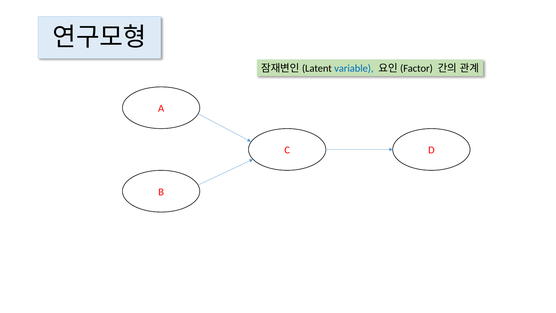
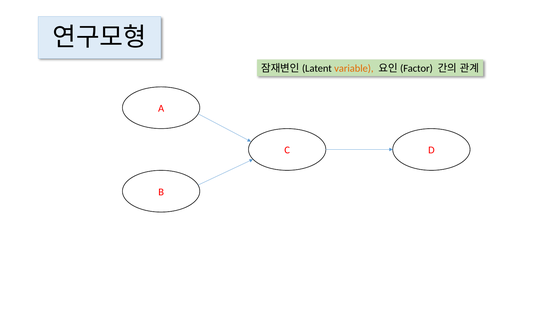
variable colour: blue -> orange
